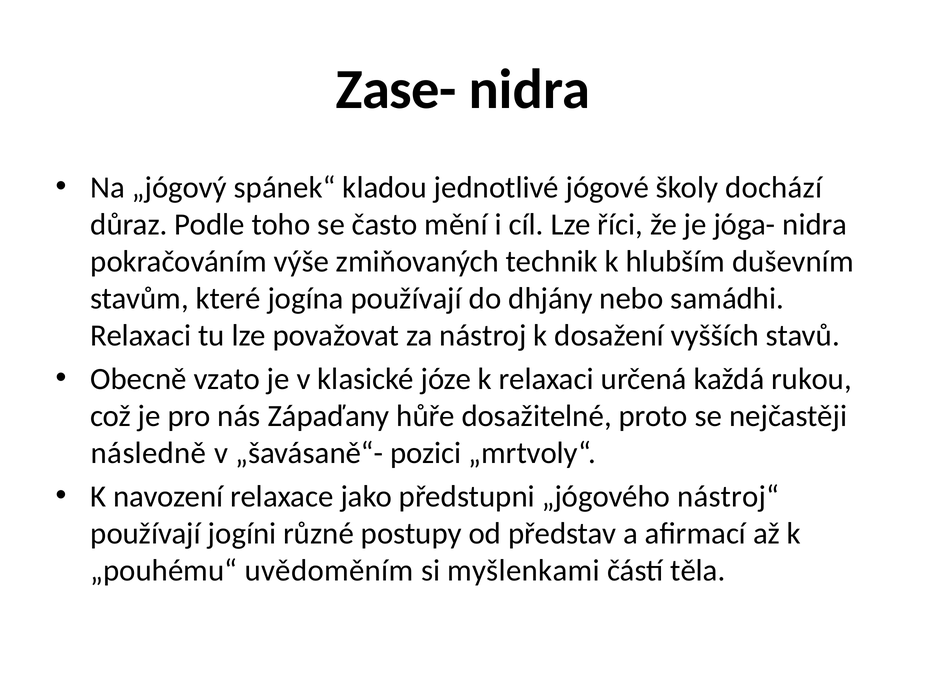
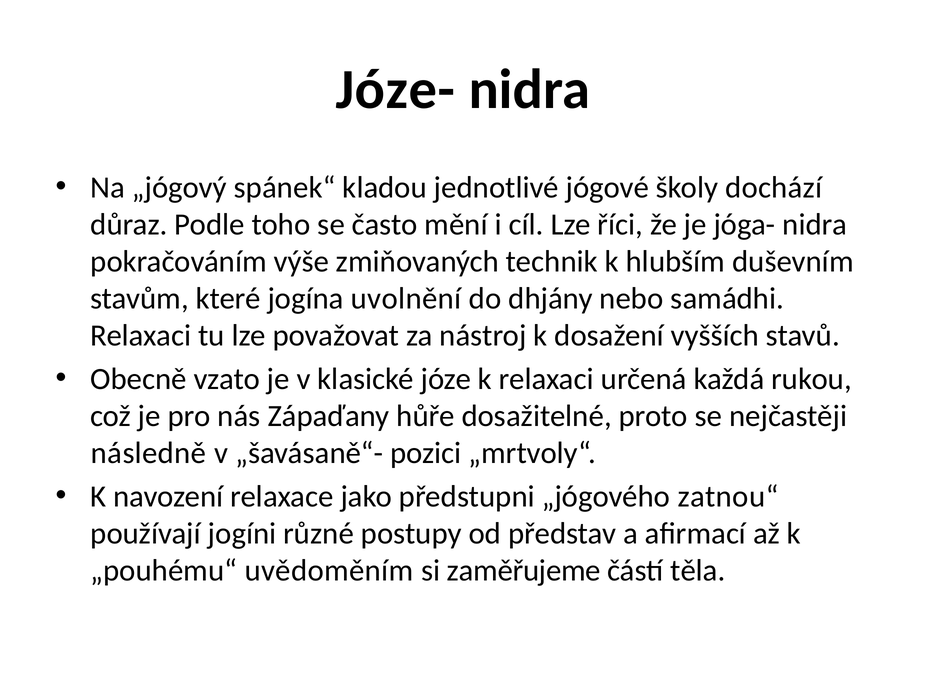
Zase-: Zase- -> Józe-
jogína používají: používají -> uvolnění
nástroj“: nástroj“ -> zatnou“
myšlenkami: myšlenkami -> zaměřujeme
